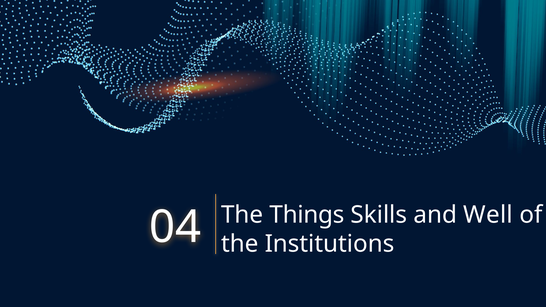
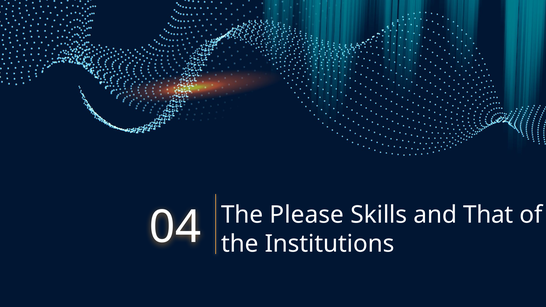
Things: Things -> Please
Well: Well -> That
